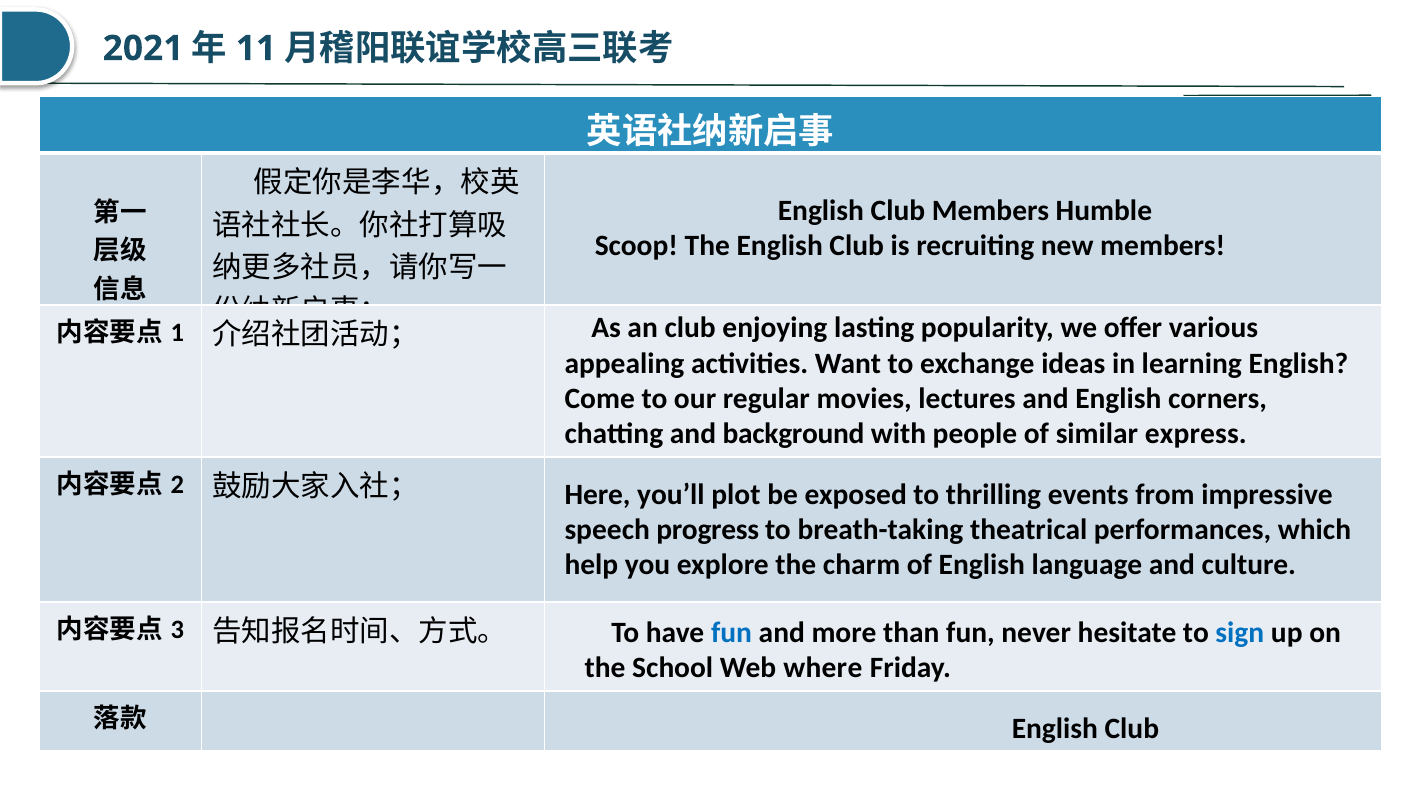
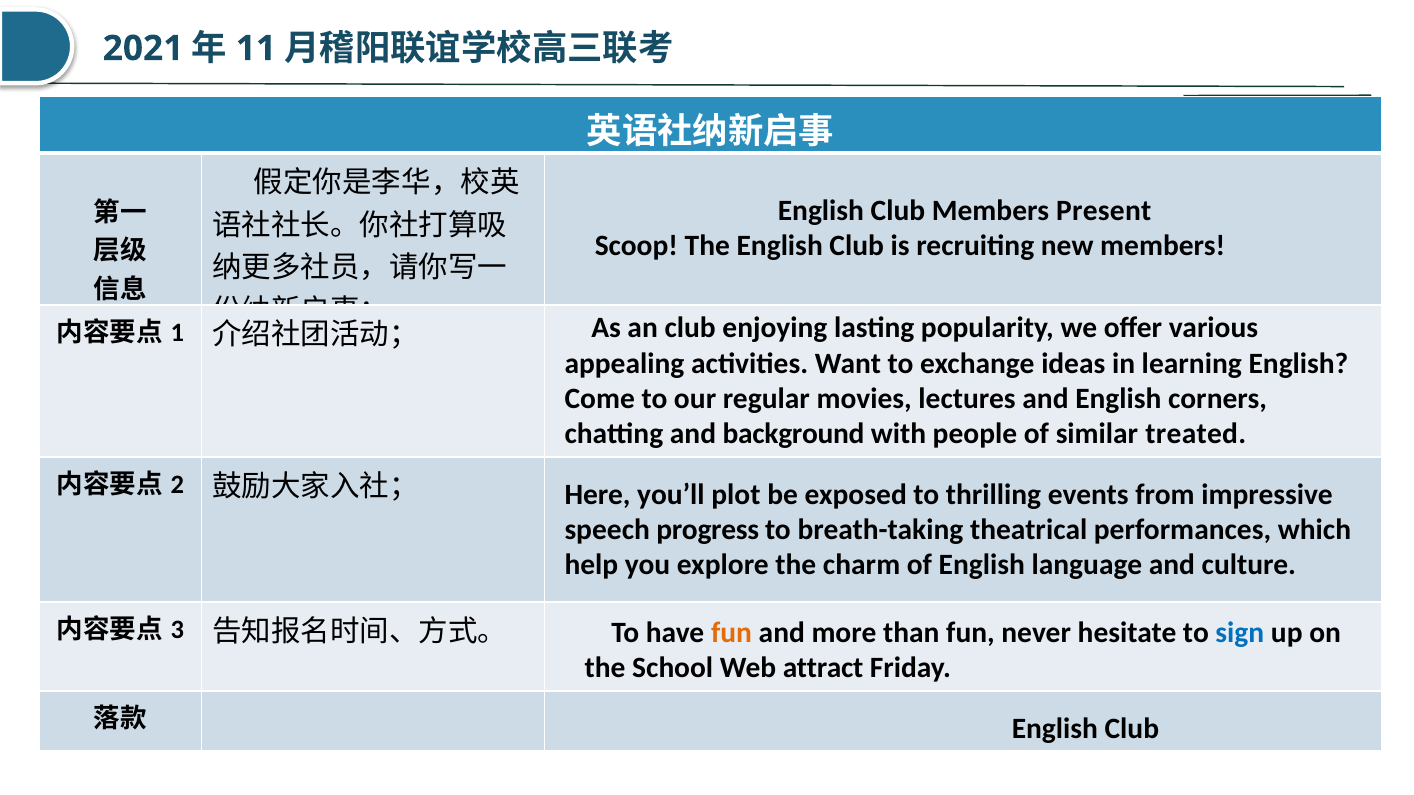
Humble: Humble -> Present
express: express -> treated
fun at (732, 633) colour: blue -> orange
where: where -> attract
